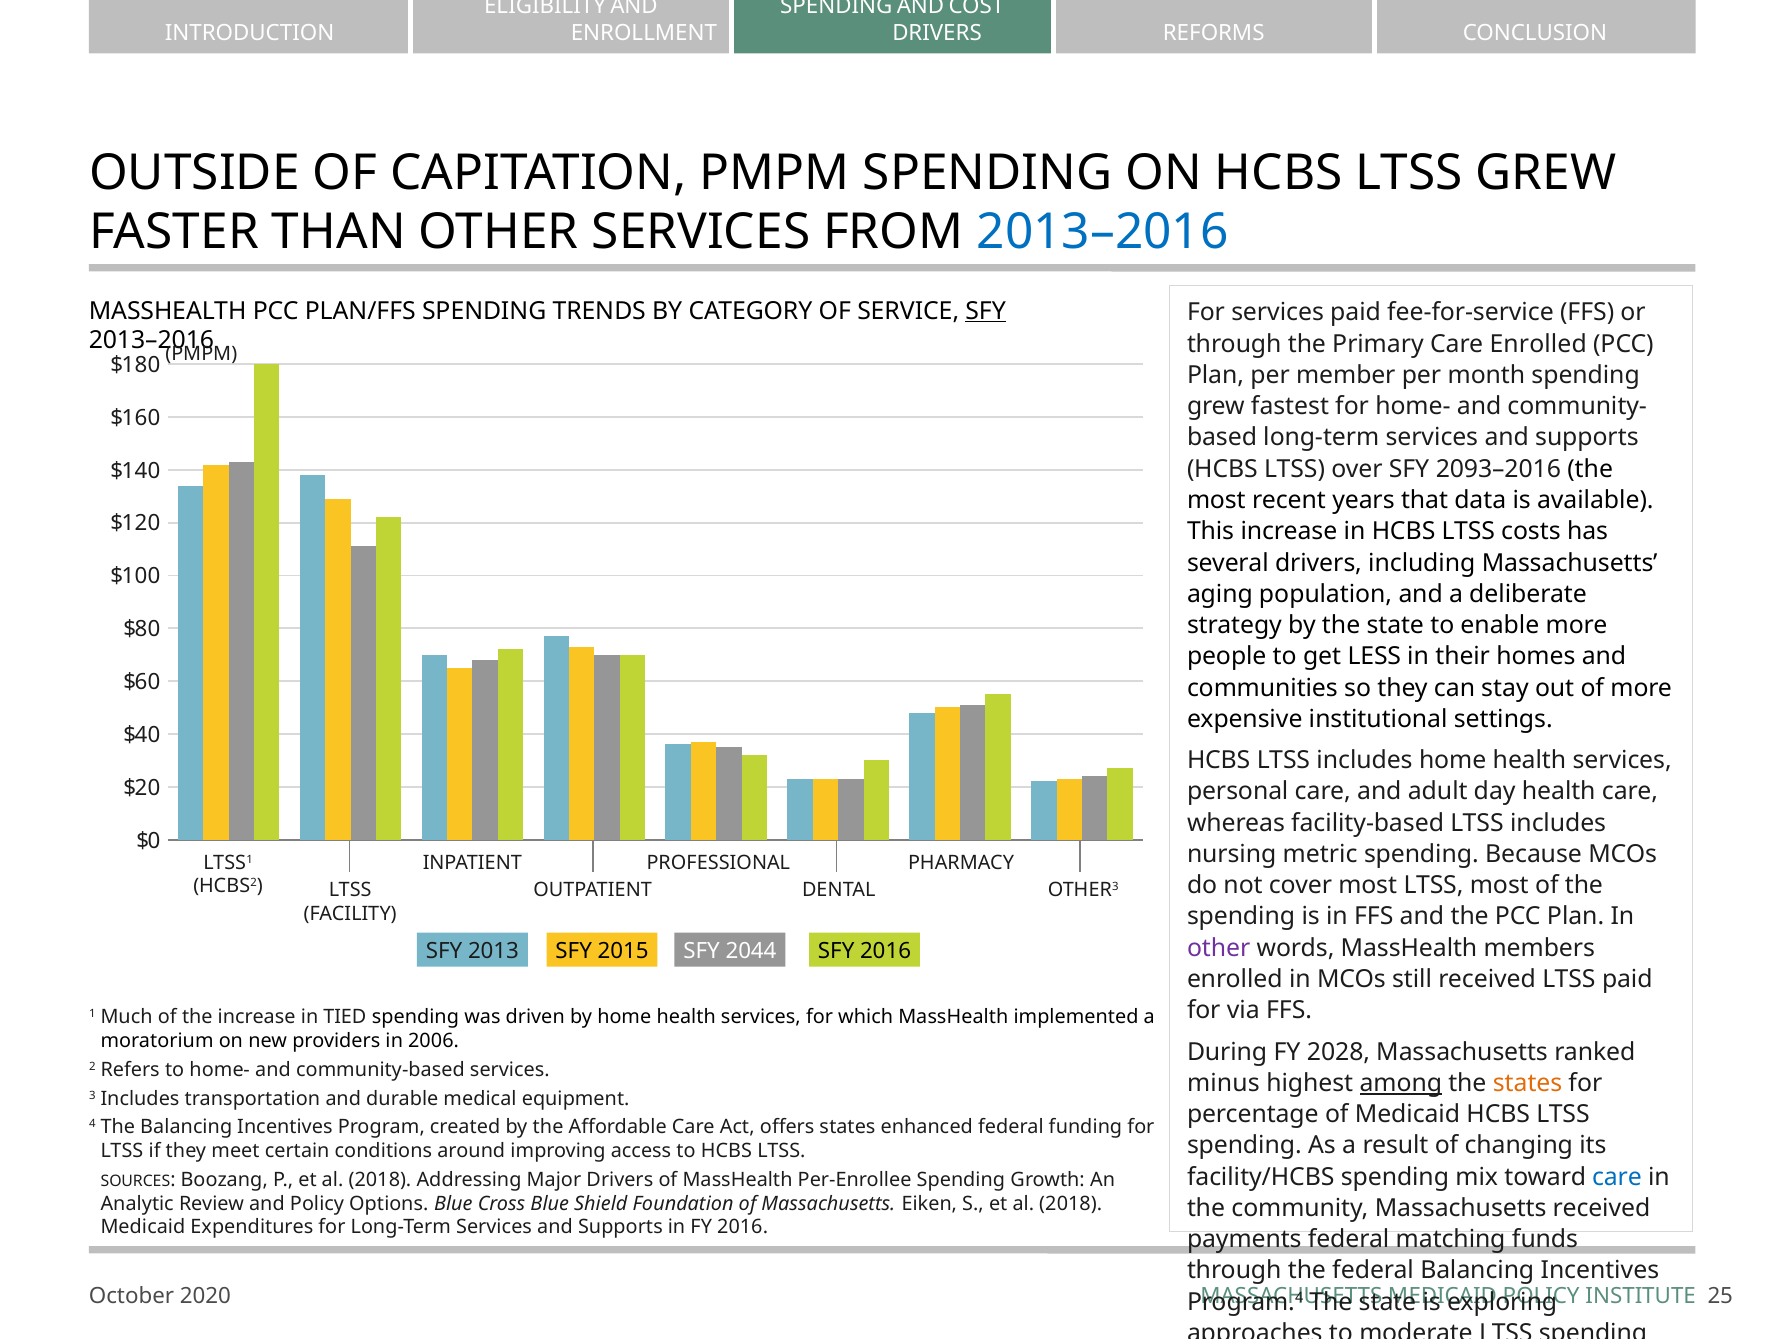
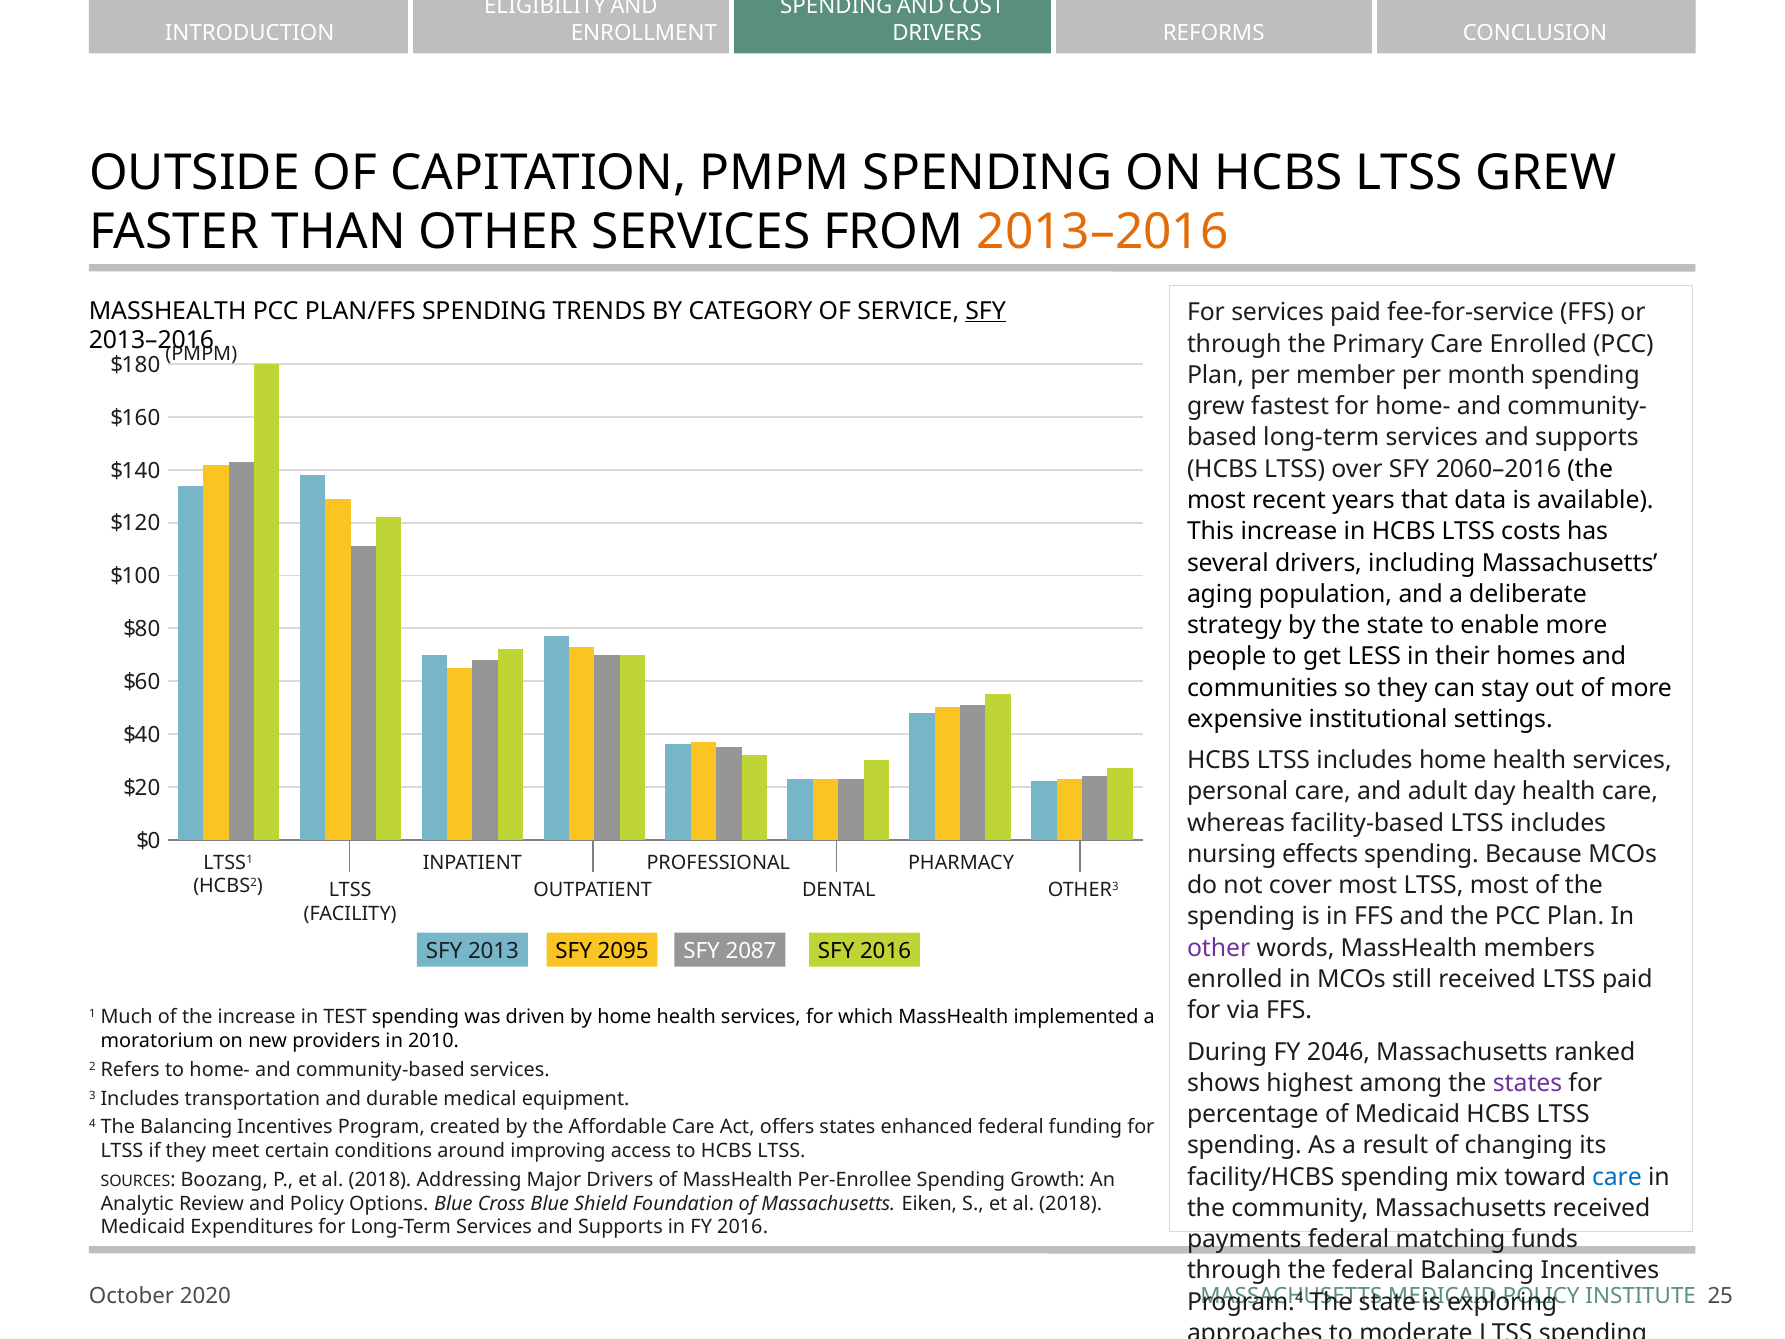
2013–2016 at (1103, 232) colour: blue -> orange
2093–2016: 2093–2016 -> 2060–2016
metric: metric -> effects
2015: 2015 -> 2095
2044: 2044 -> 2087
TIED: TIED -> TEST
2006: 2006 -> 2010
2028: 2028 -> 2046
minus: minus -> shows
among underline: present -> none
states at (1528, 1083) colour: orange -> purple
